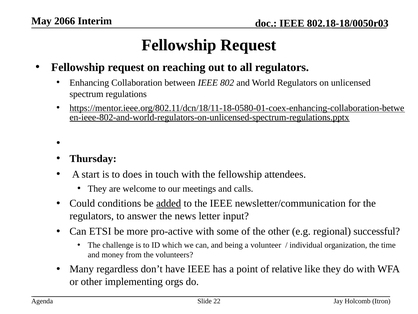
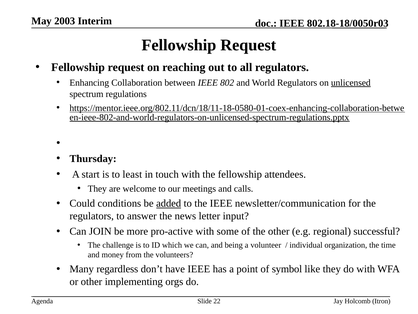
2066: 2066 -> 2003
unlicensed underline: none -> present
does: does -> least
ETSI: ETSI -> JOIN
relative: relative -> symbol
